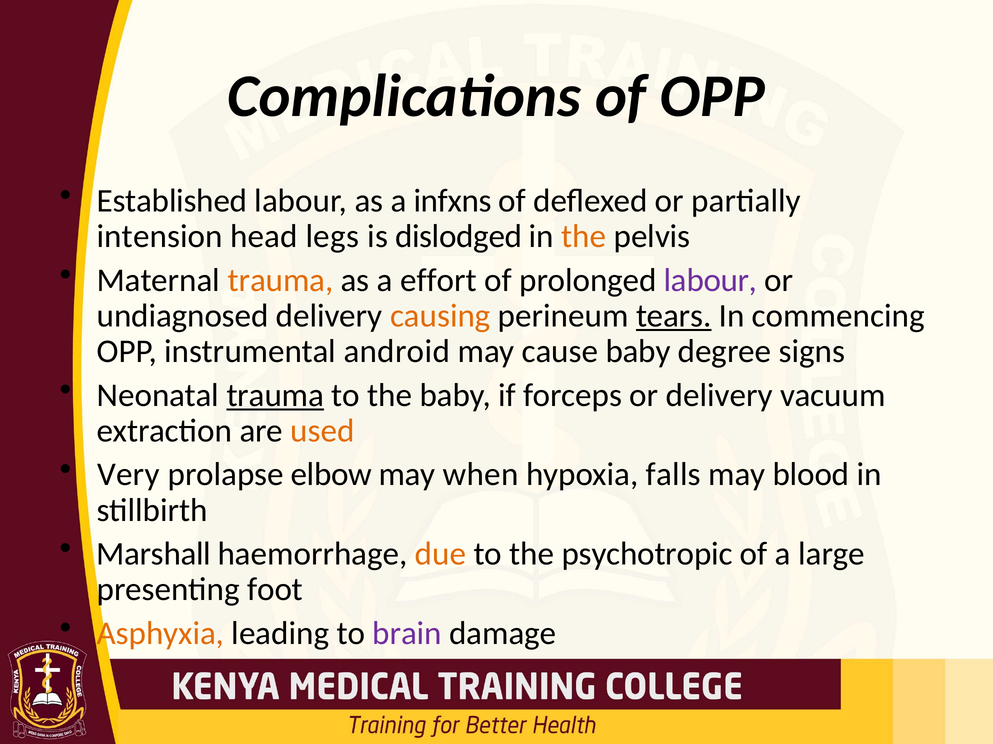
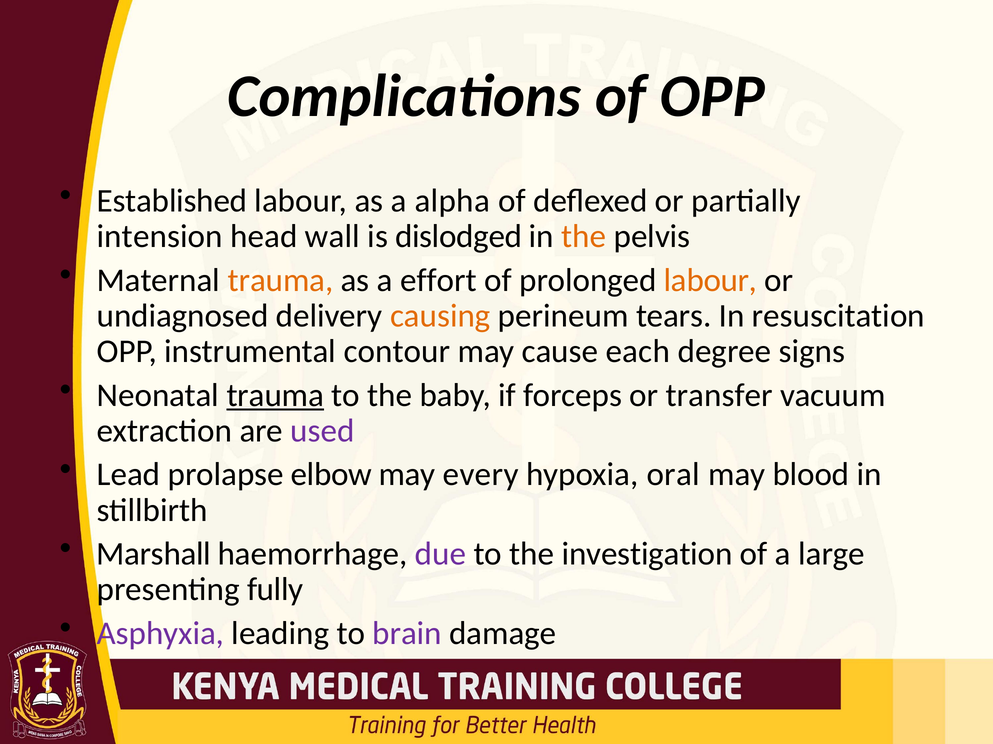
infxns: infxns -> alpha
legs: legs -> wall
labour at (710, 280) colour: purple -> orange
tears underline: present -> none
commencing: commencing -> resuscitation
android: android -> contour
cause baby: baby -> each
or delivery: delivery -> transfer
used colour: orange -> purple
Very: Very -> Lead
when: when -> every
falls: falls -> oral
due colour: orange -> purple
psychotropic: psychotropic -> investigation
foot: foot -> fully
Asphyxia colour: orange -> purple
